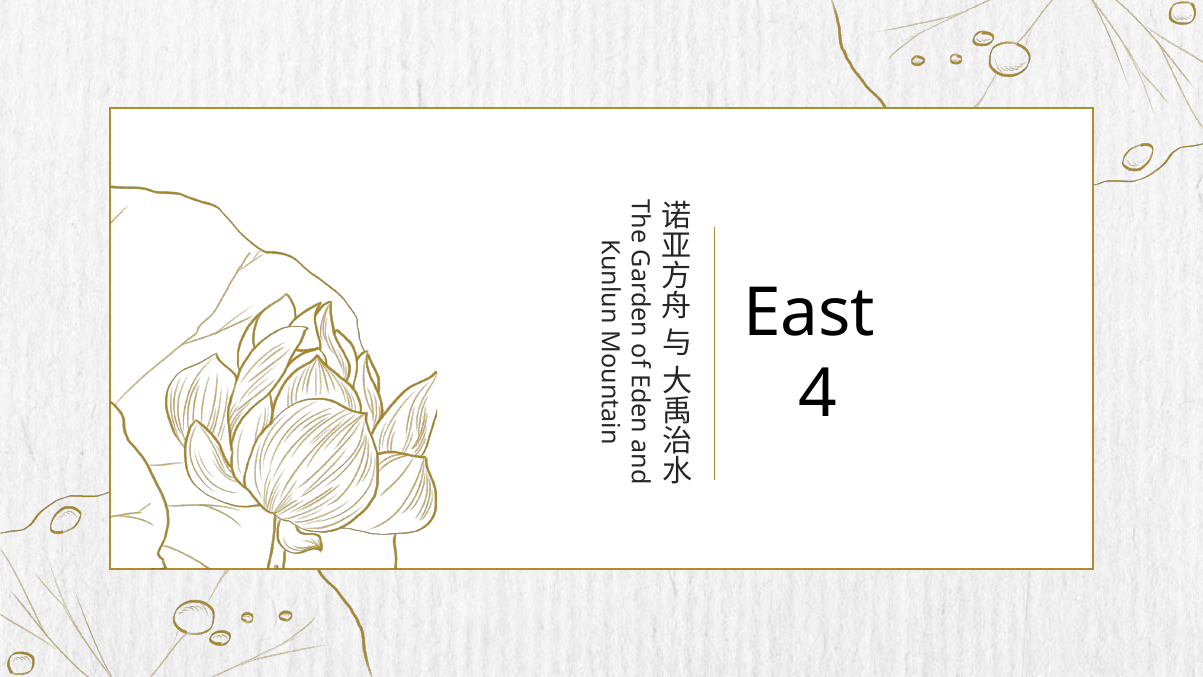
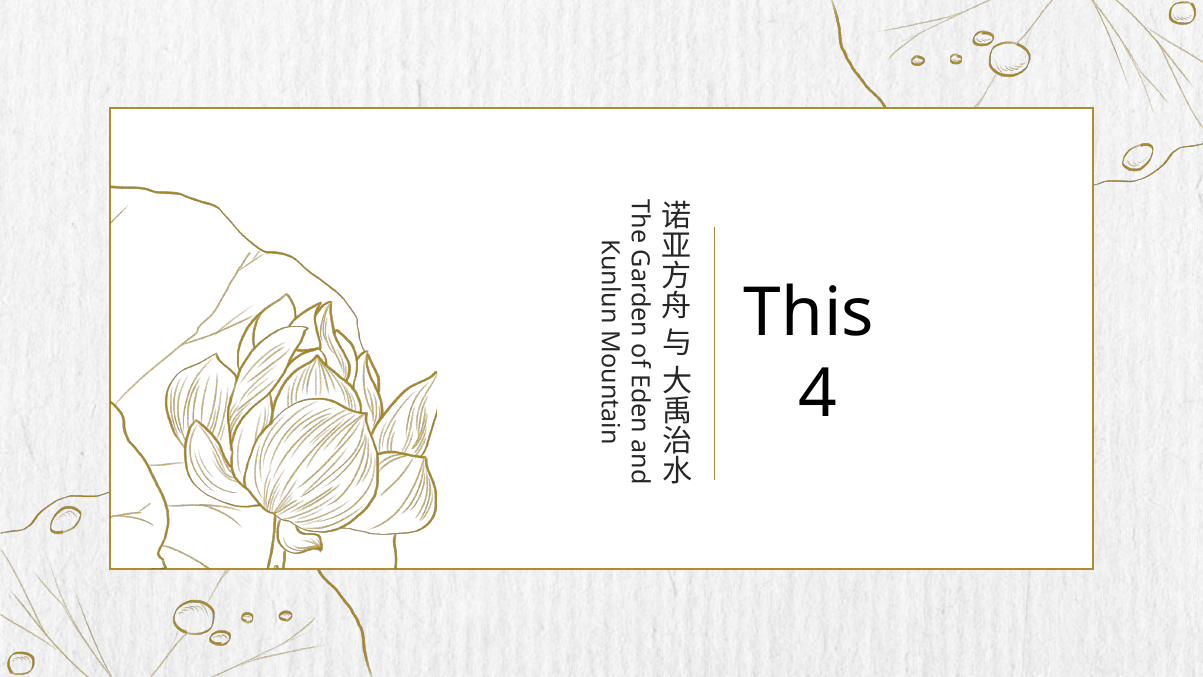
East: East -> This
